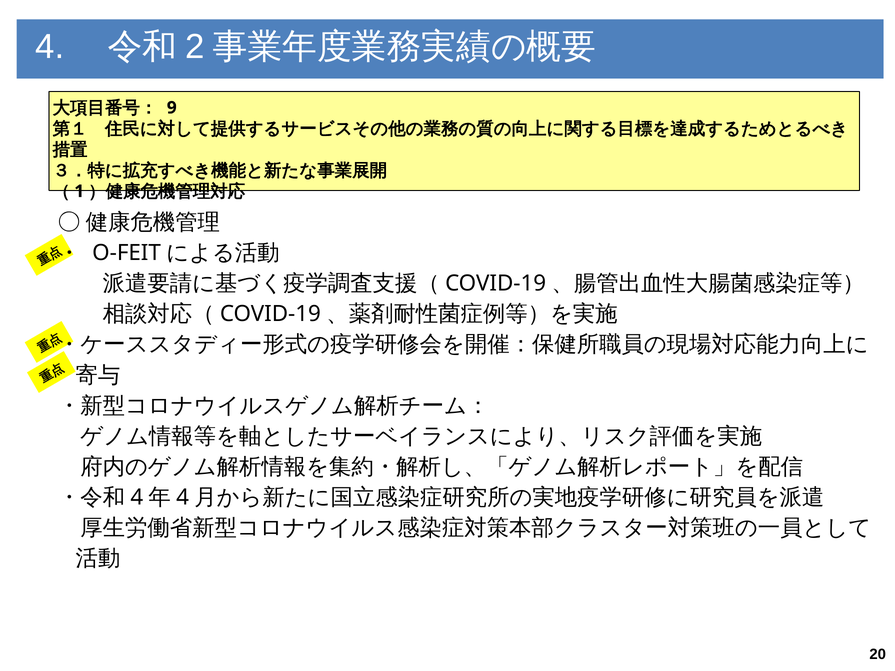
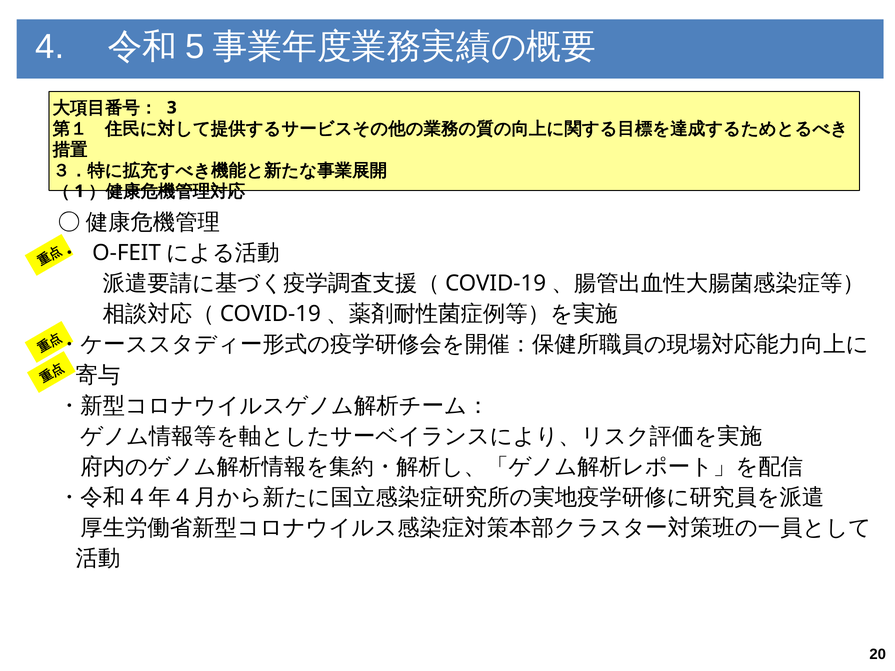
2: 2 -> 5
9: 9 -> 3
